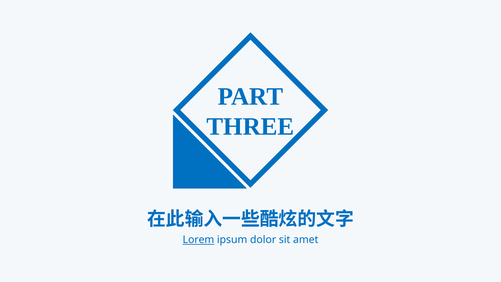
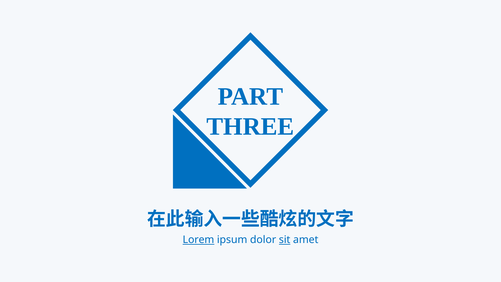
sit underline: none -> present
